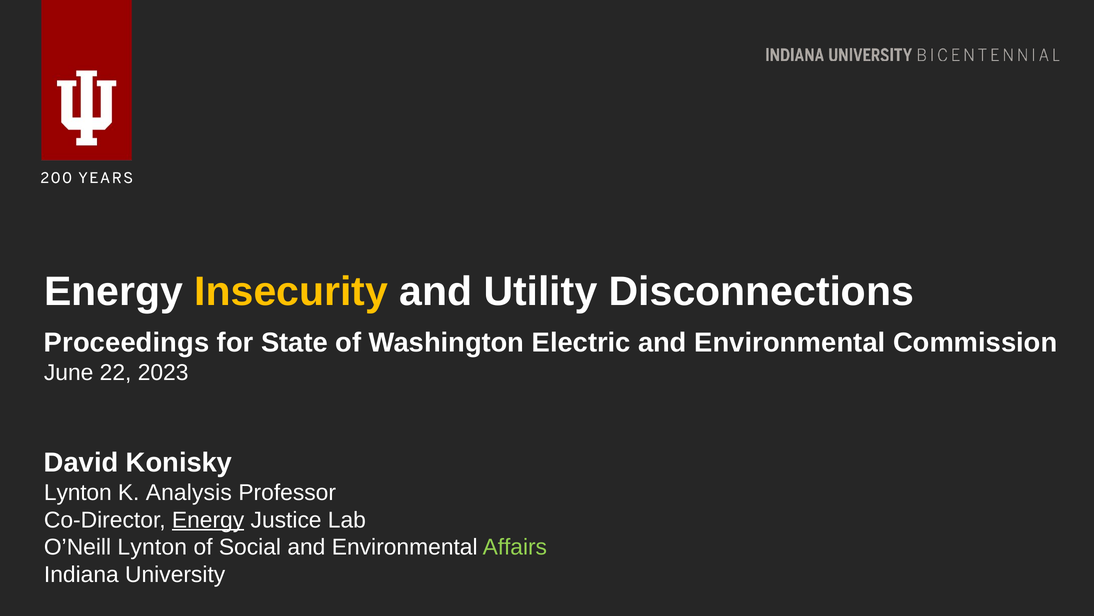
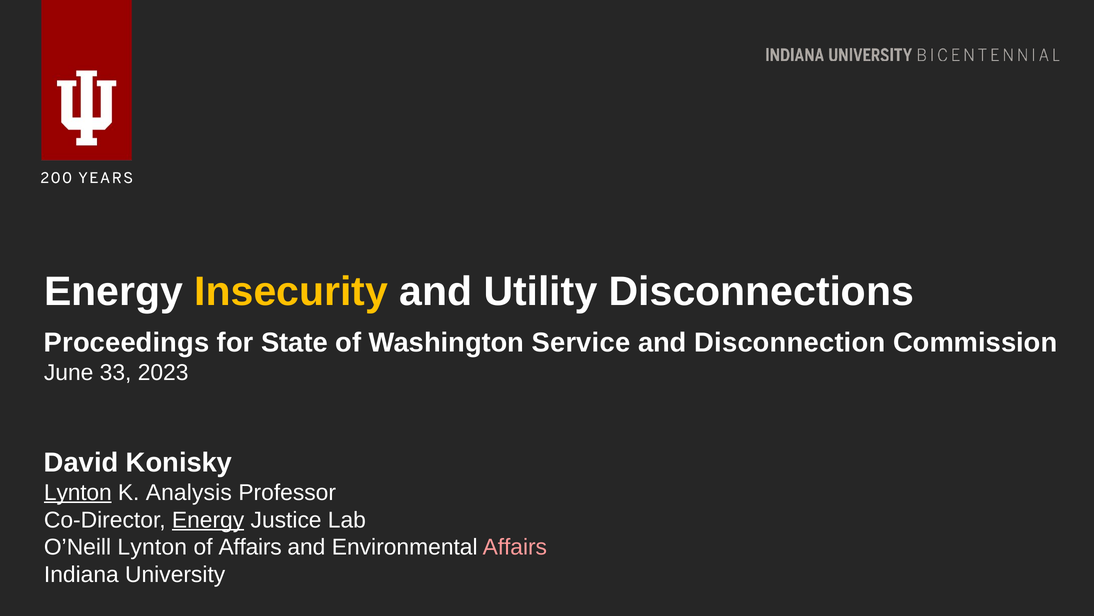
Electric: Electric -> Service
Environmental at (790, 342): Environmental -> Disconnection
22: 22 -> 33
Lynton at (78, 492) underline: none -> present
of Social: Social -> Affairs
Affairs at (515, 547) colour: light green -> pink
